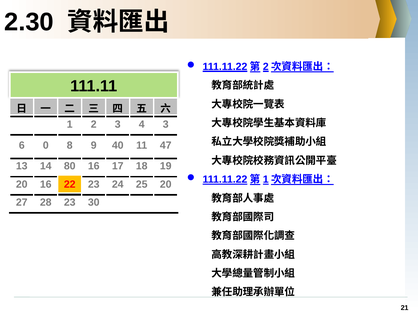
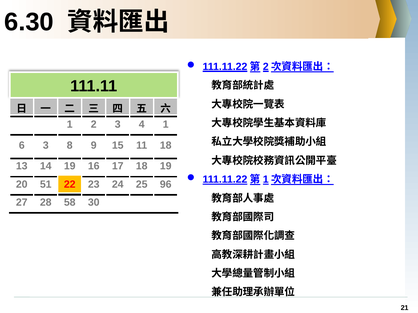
2.30: 2.30 -> 6.30
4 3: 3 -> 1
6 0: 0 -> 3
40: 40 -> 15
11 47: 47 -> 18
14 80: 80 -> 19
20 16: 16 -> 51
25 20: 20 -> 96
28 23: 23 -> 58
